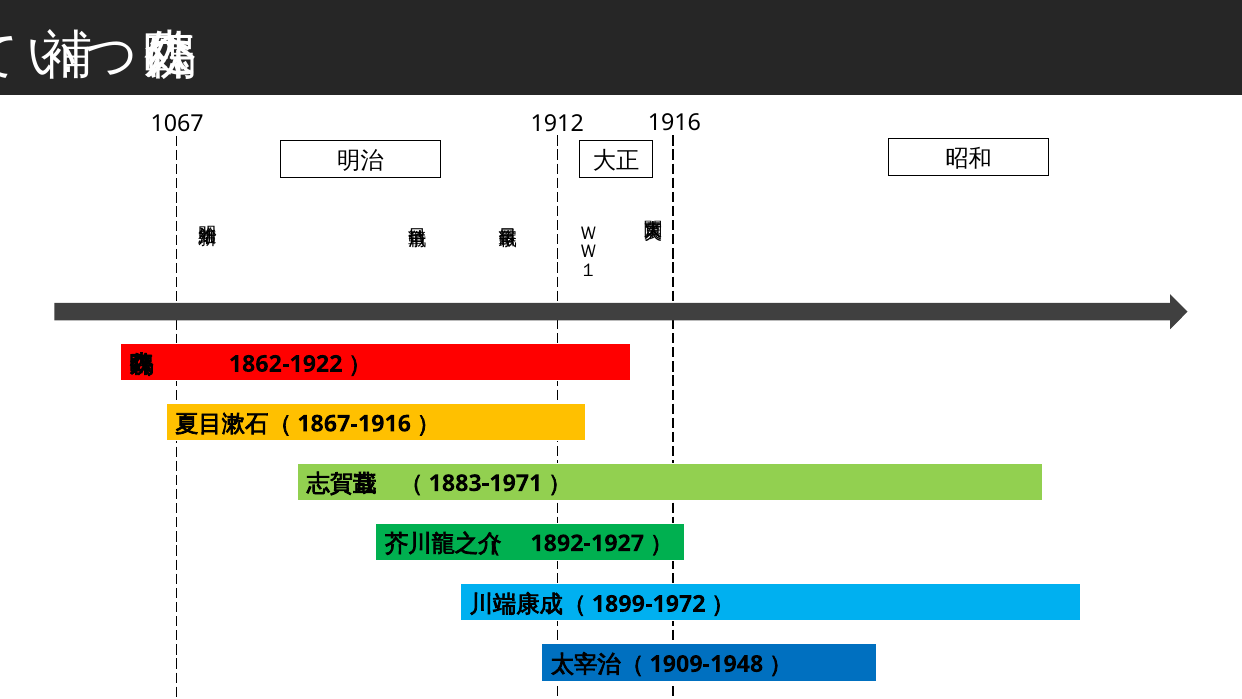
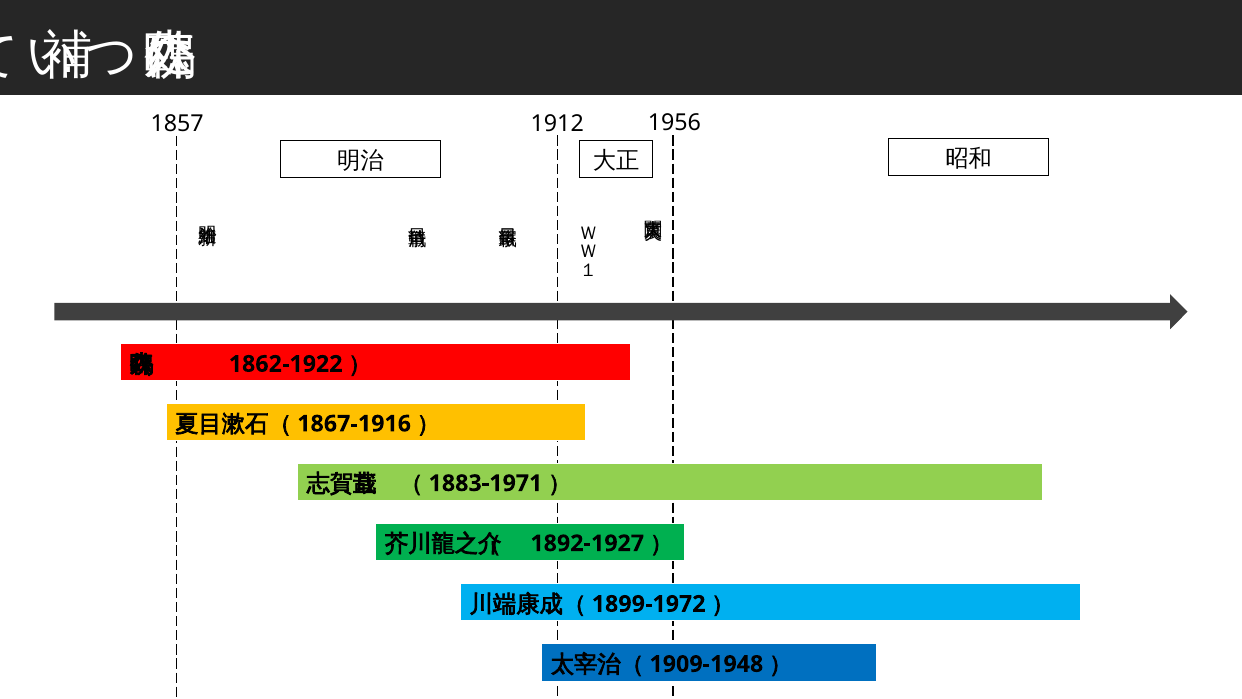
1067: 1067 -> 1857
1916: 1916 -> 1956
